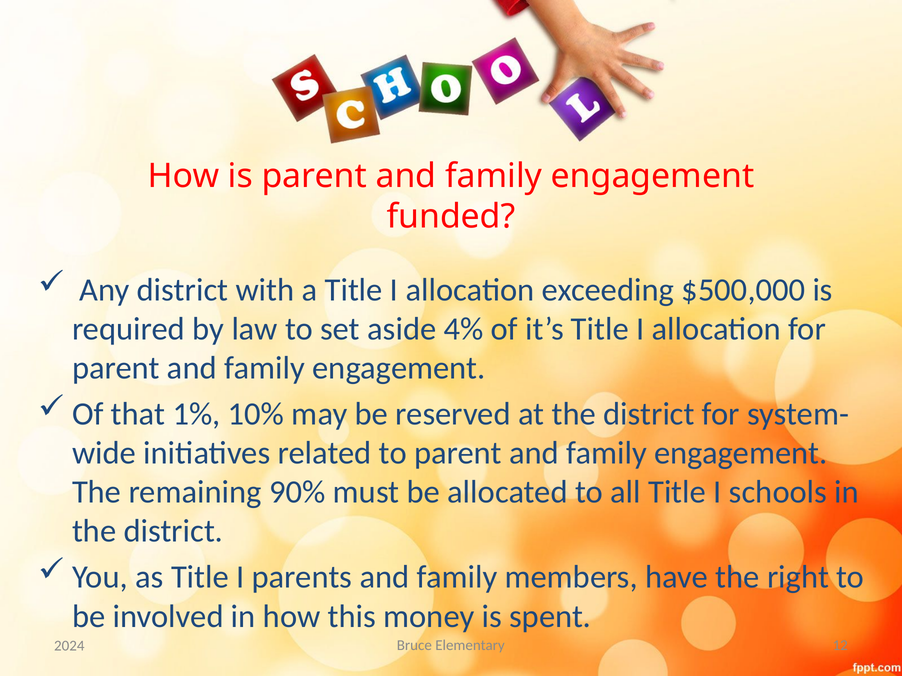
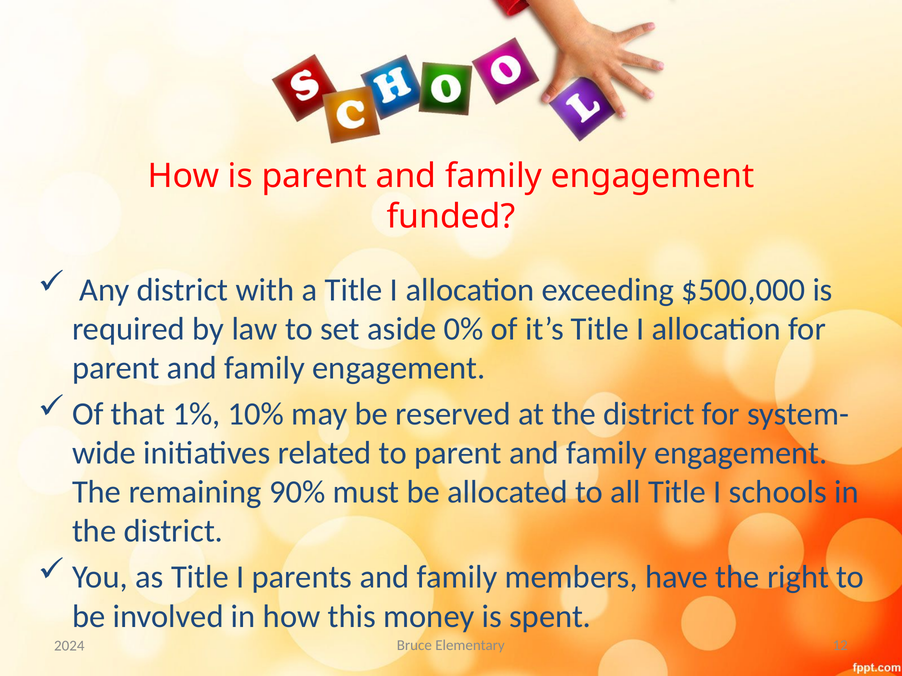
4%: 4% -> 0%
